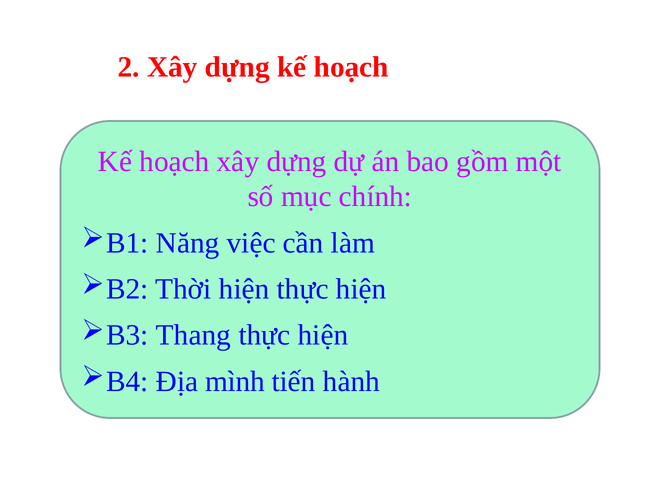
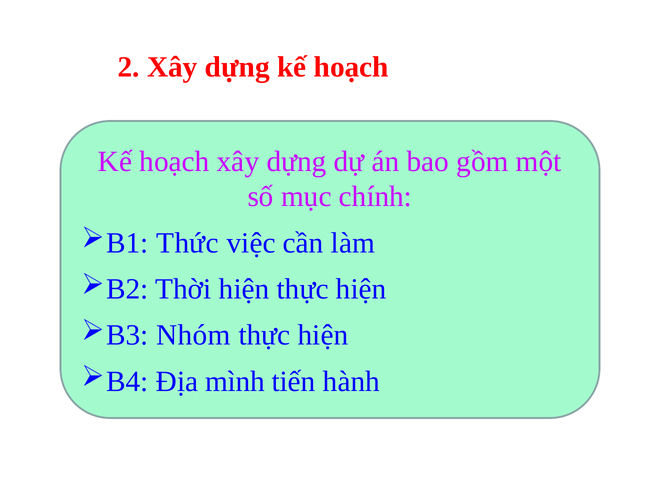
Năng: Năng -> Thức
Thang: Thang -> Nhóm
